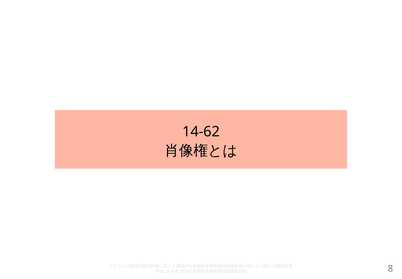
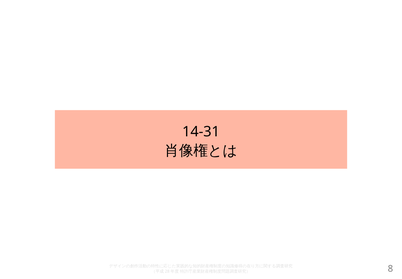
14-62: 14-62 -> 14-31
